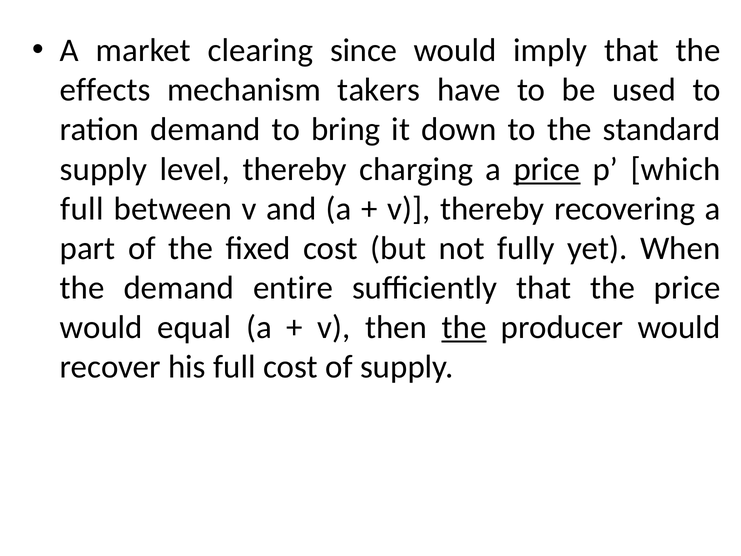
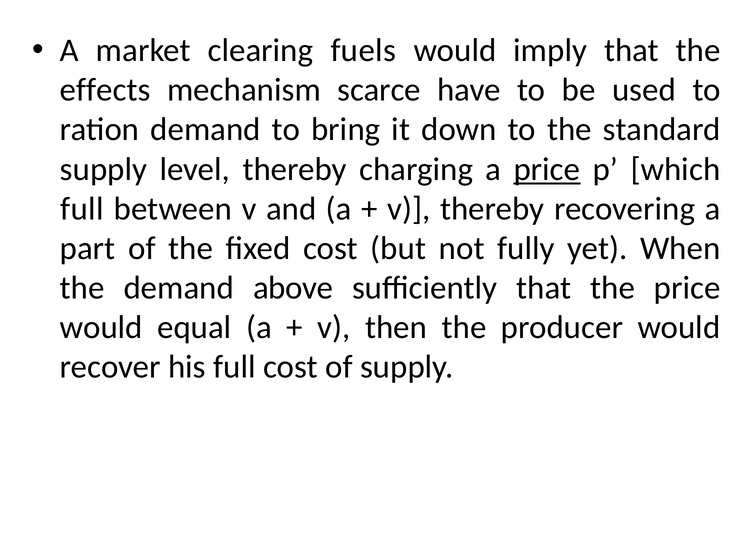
since: since -> fuels
takers: takers -> scarce
entire: entire -> above
the at (464, 327) underline: present -> none
